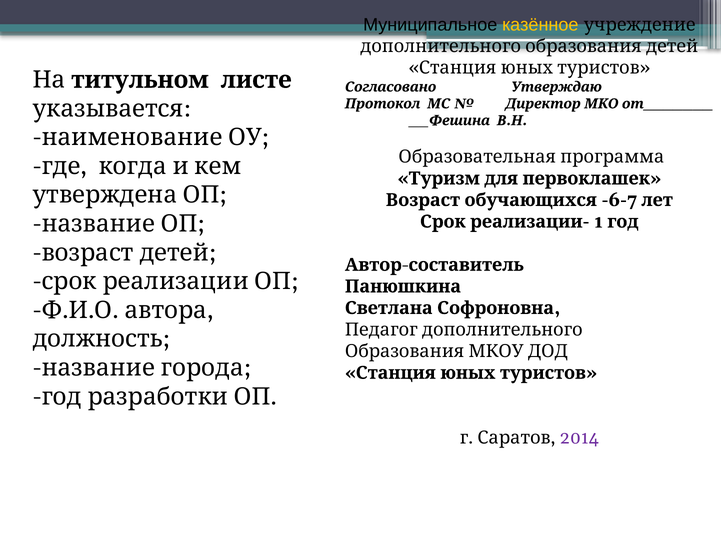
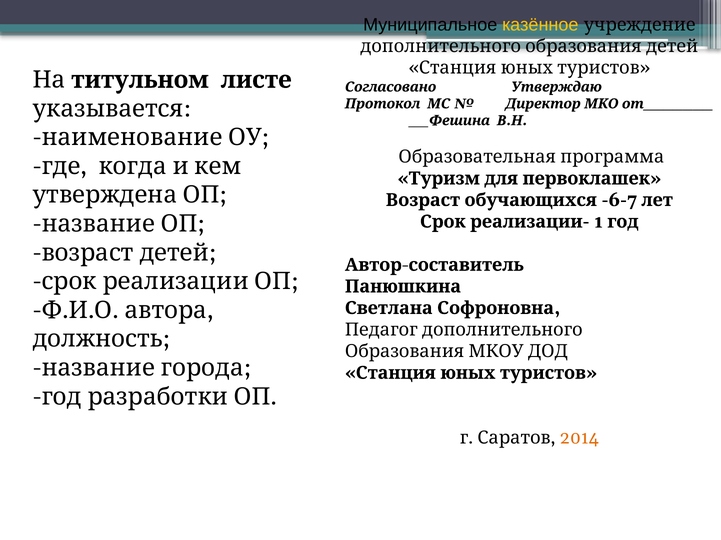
2014 colour: purple -> orange
